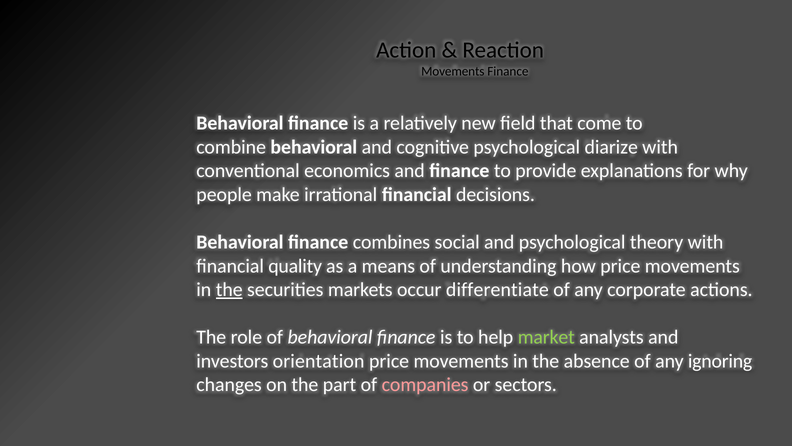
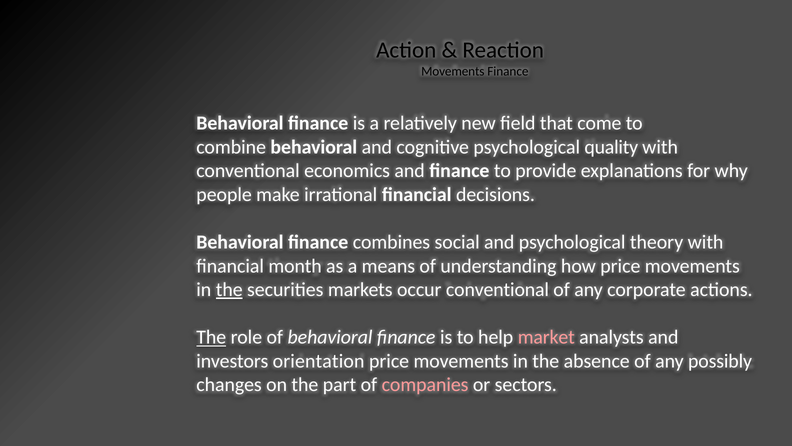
diarize: diarize -> quality
quality: quality -> month
occur differentiate: differentiate -> conventional
The at (211, 337) underline: none -> present
market colour: light green -> pink
ignoring: ignoring -> possibly
